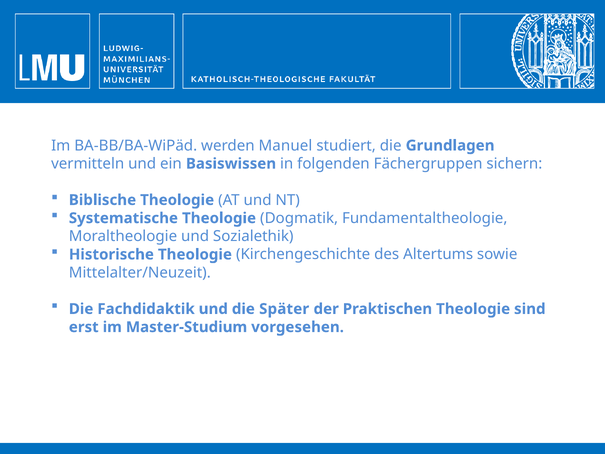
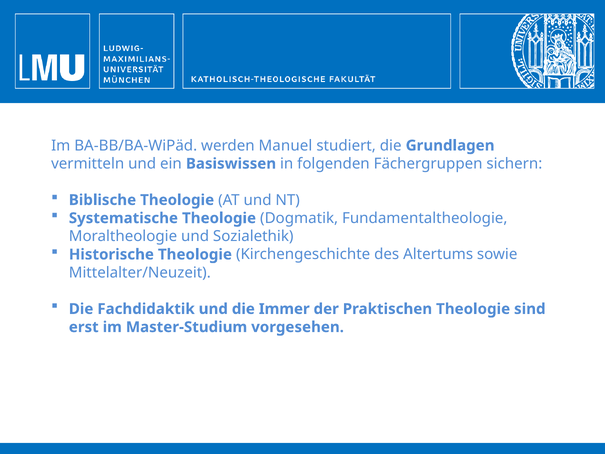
Später: Später -> Immer
